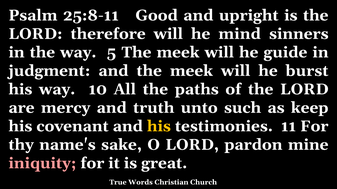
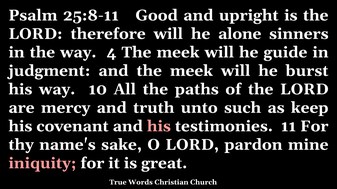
mind: mind -> alone
5: 5 -> 4
his at (159, 127) colour: yellow -> pink
